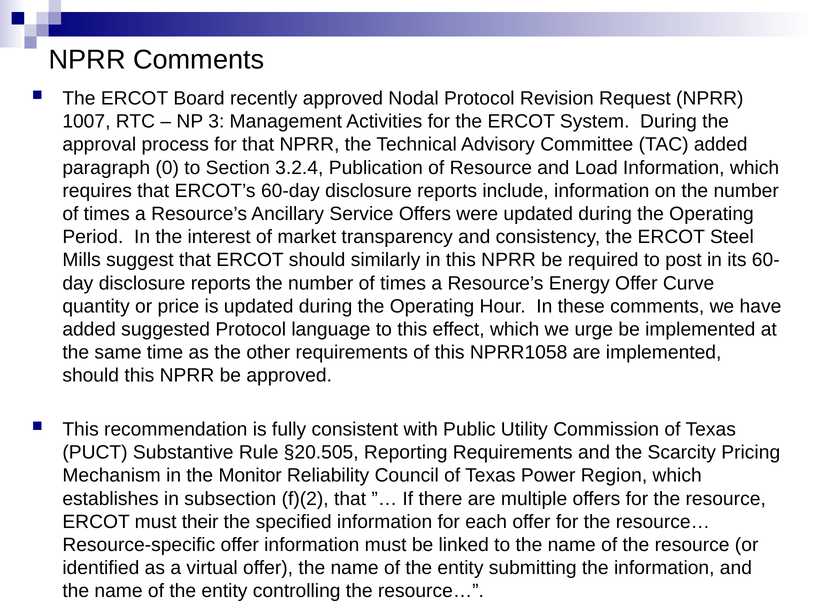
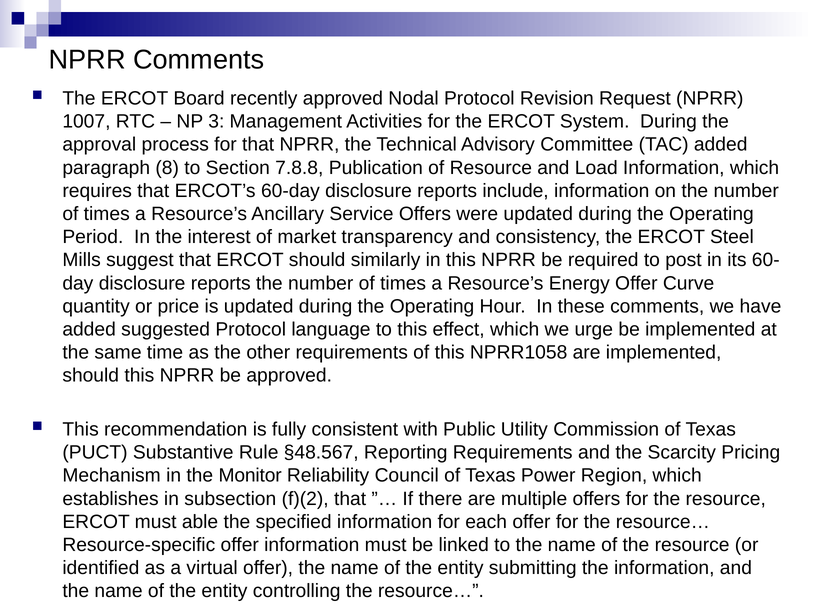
0: 0 -> 8
3.2.4: 3.2.4 -> 7.8.8
§20.505: §20.505 -> §48.567
their: their -> able
